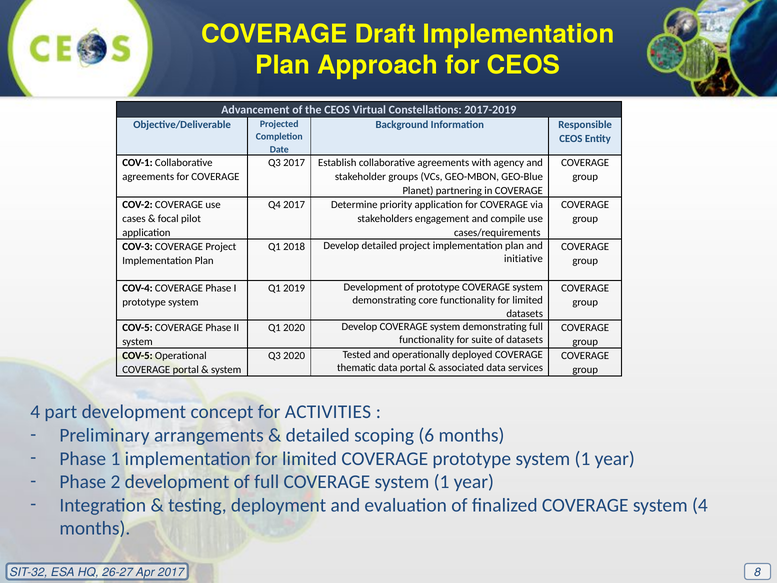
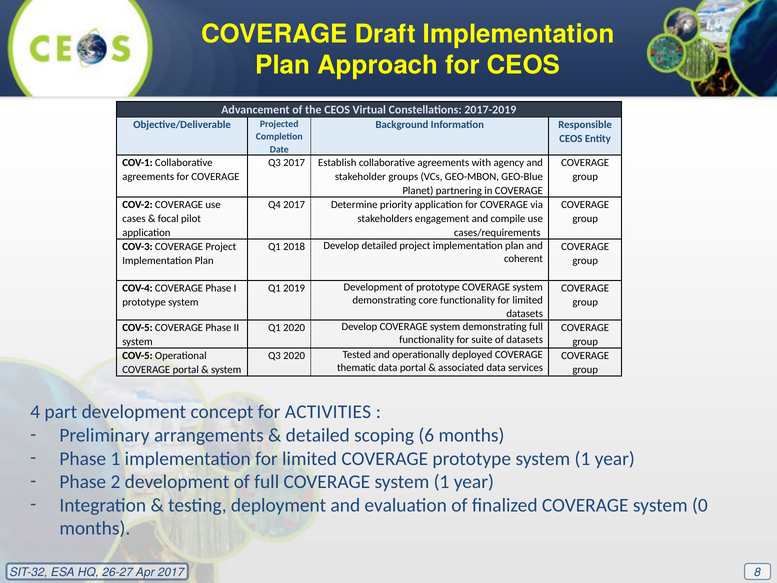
initiative: initiative -> coherent
system 4: 4 -> 0
